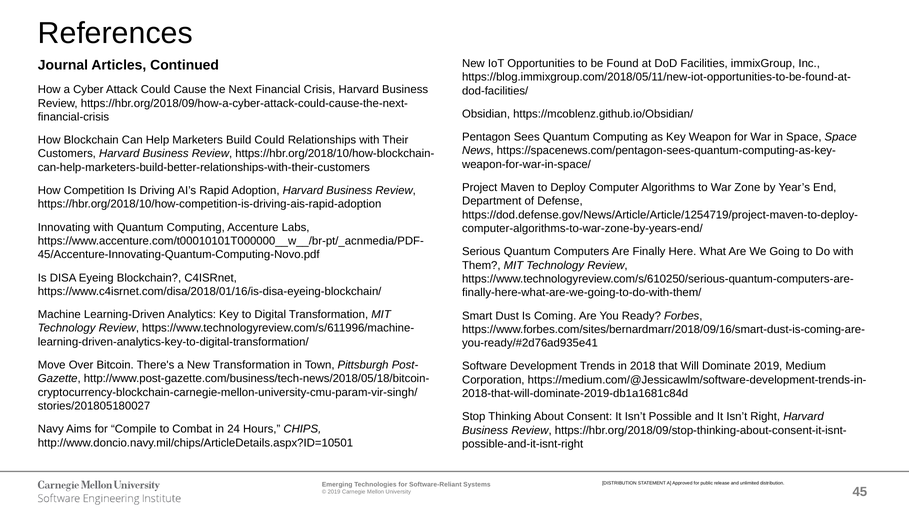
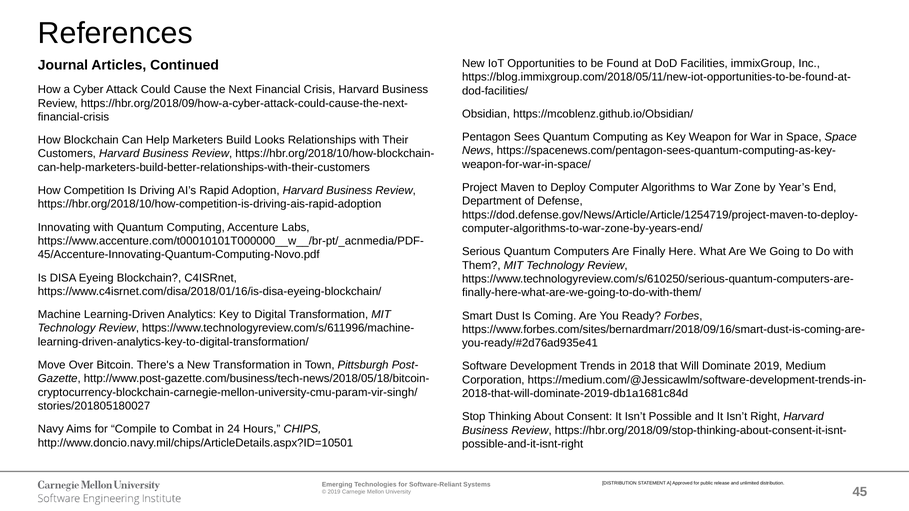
Build Could: Could -> Looks
